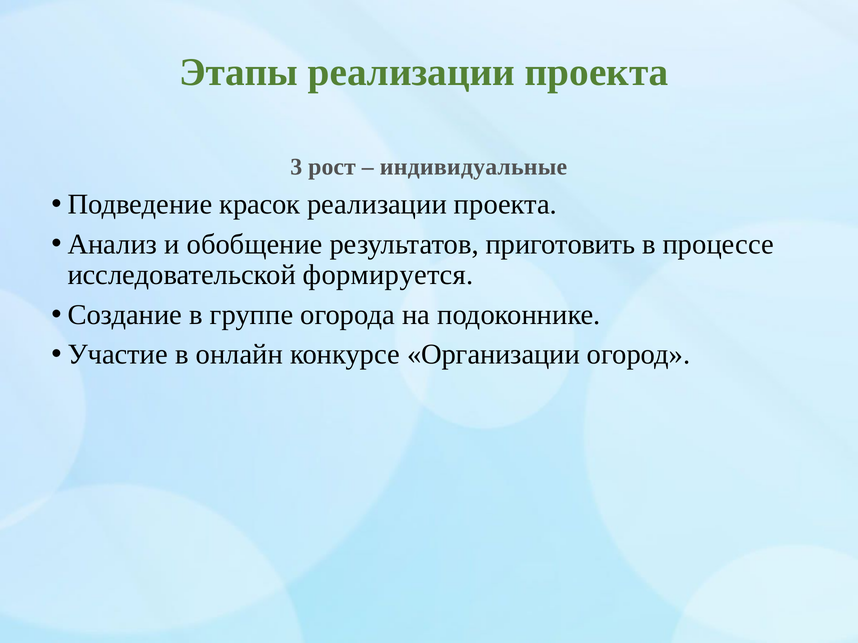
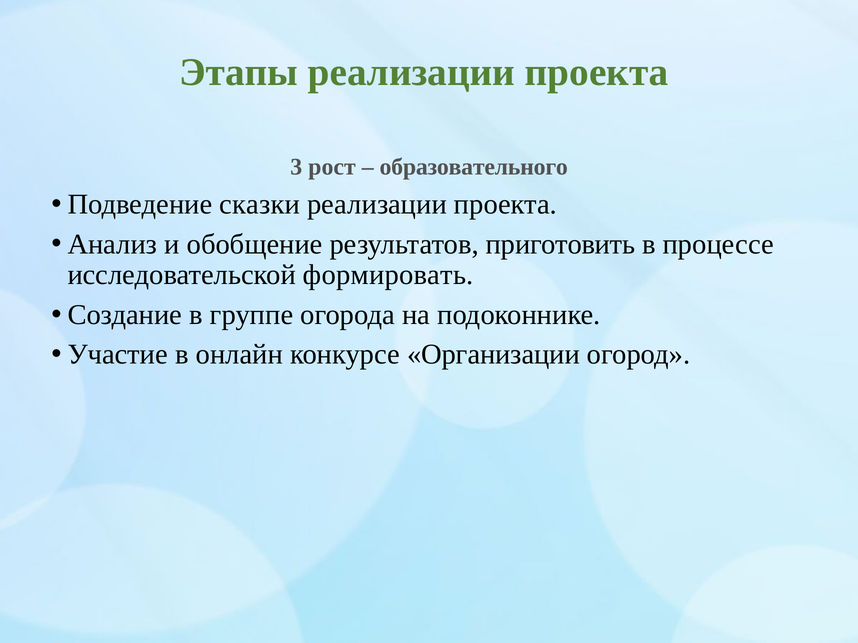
индивидуальные: индивидуальные -> образовательного
красок: красок -> сказки
формируется: формируется -> формировать
